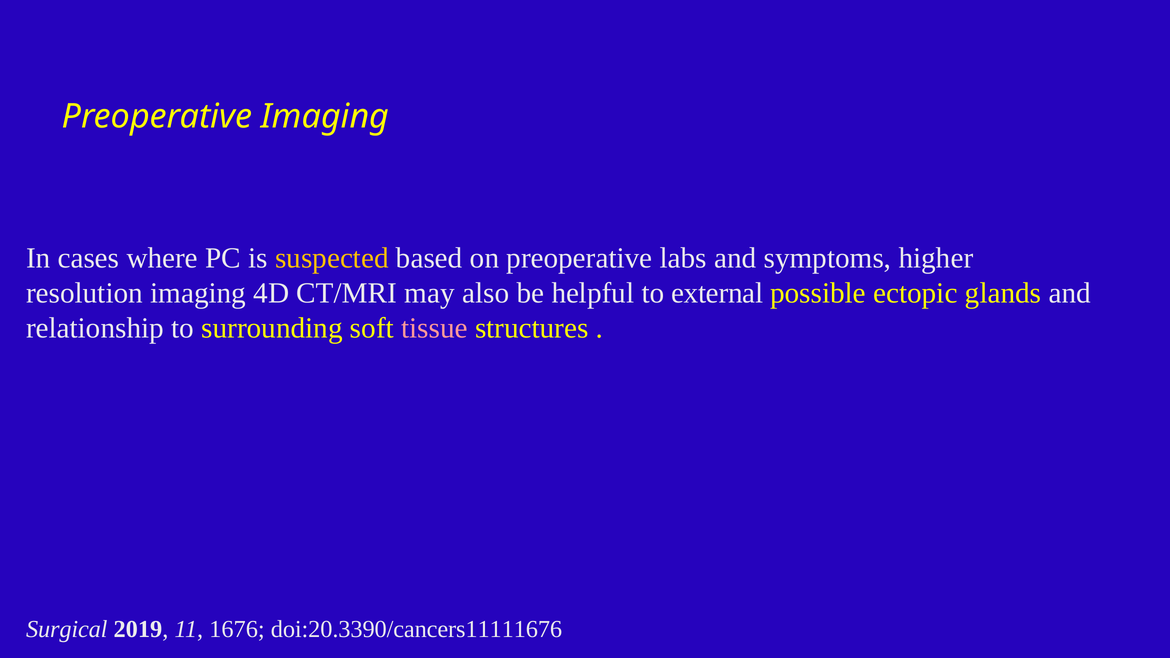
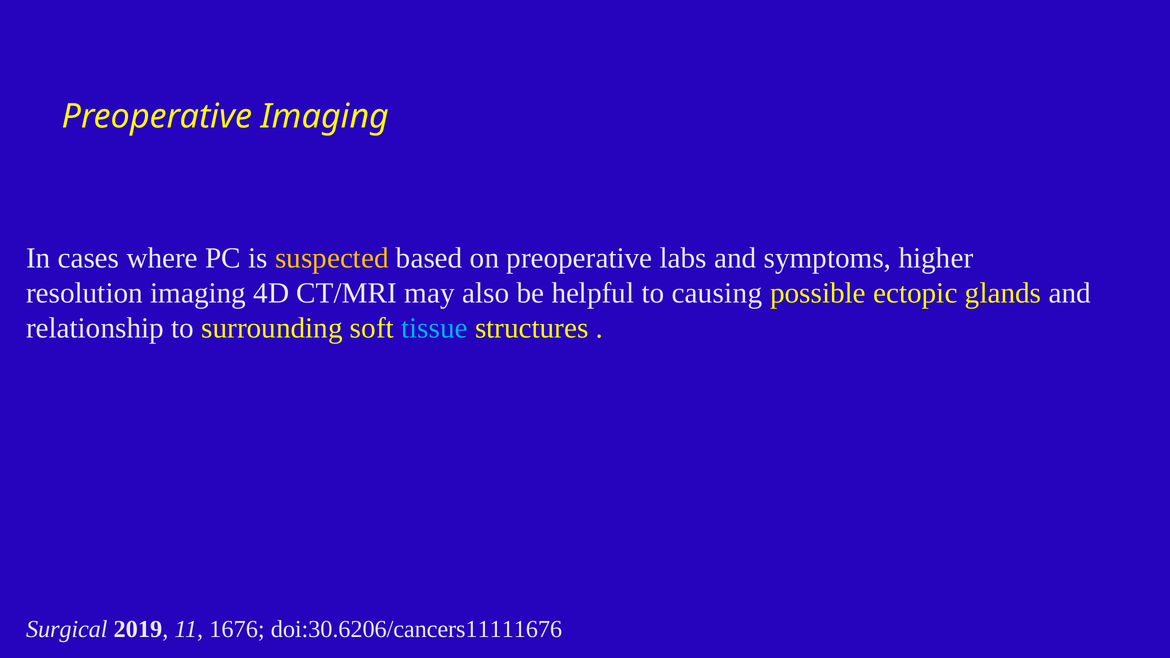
external: external -> causing
tissue colour: pink -> light blue
doi:20.3390/cancers11111676: doi:20.3390/cancers11111676 -> doi:30.6206/cancers11111676
